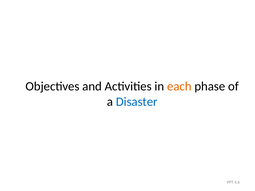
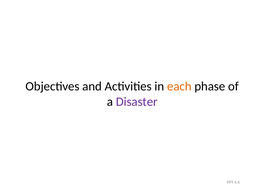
Disaster colour: blue -> purple
